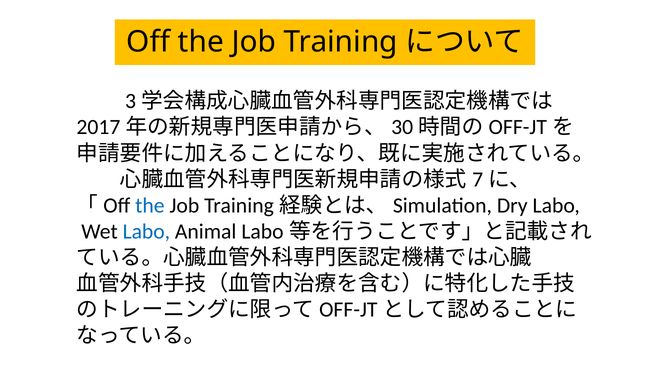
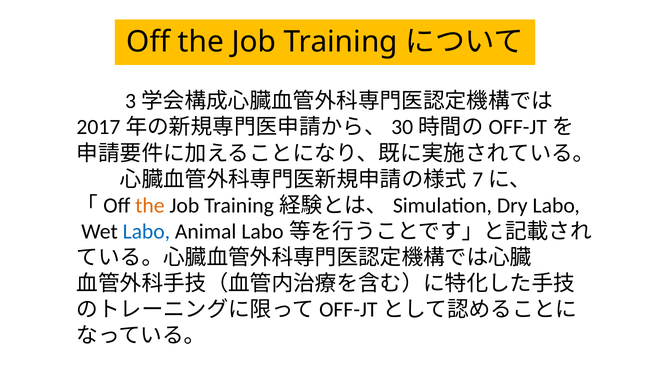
the at (150, 205) colour: blue -> orange
